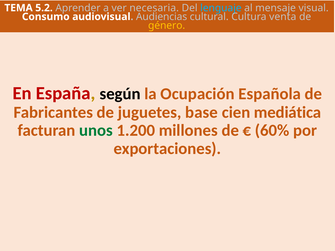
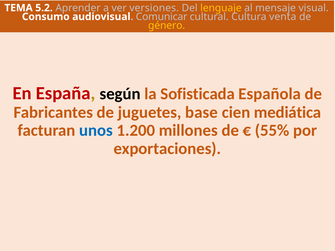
necesaria: necesaria -> versiones
lenguaje colour: light blue -> yellow
Audiencias: Audiencias -> Comunicar
Ocupación: Ocupación -> Sofisticada
unos colour: green -> blue
60%: 60% -> 55%
